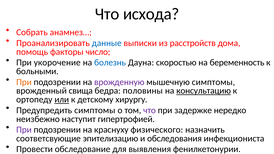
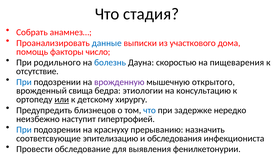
исхода: исхода -> стадия
расстройств: расстройств -> участкового
укорочение: укорочение -> родильного
беременность: беременность -> пищеварения
больными: больными -> отсутствие
При at (24, 82) colour: orange -> blue
мышечную симптомы: симптомы -> открытого
половины: половины -> этиологии
консультацию underline: present -> none
Предупредить симптомы: симптомы -> близнецов
что at (150, 110) colour: purple -> blue
При at (24, 130) colour: purple -> blue
физического: физического -> прерыванию
